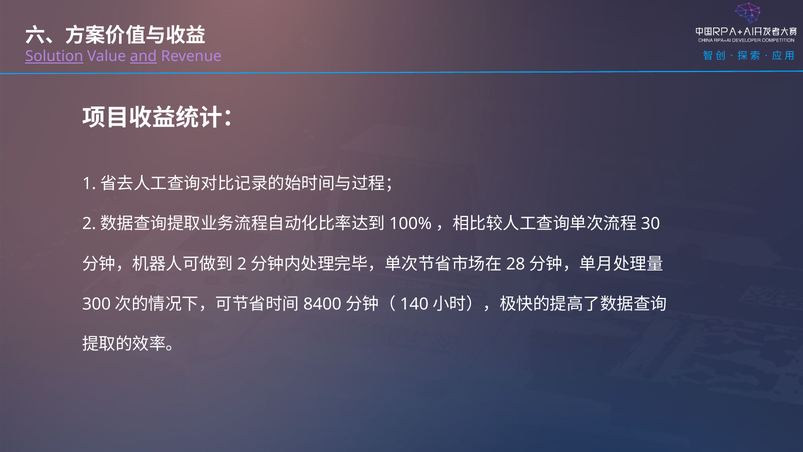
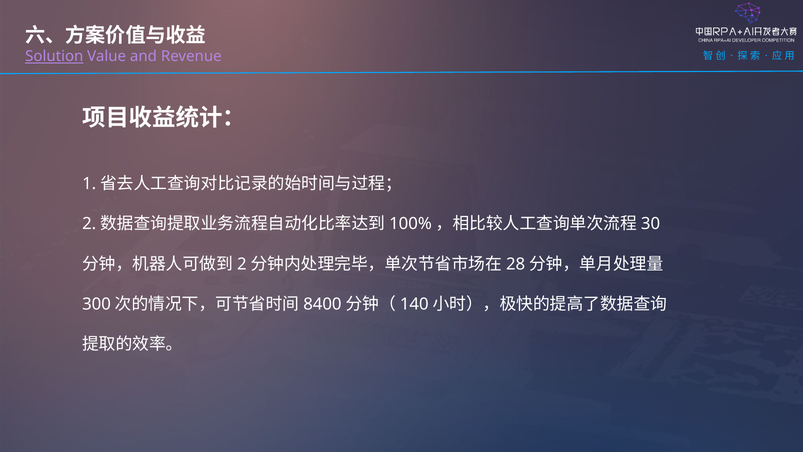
and underline: present -> none
